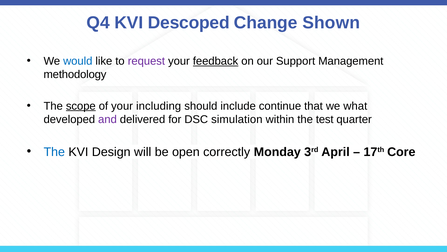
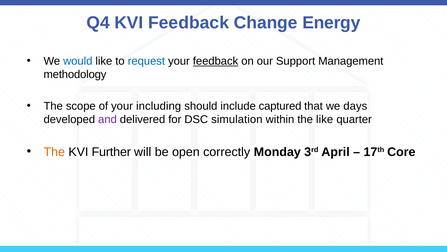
KVI Descoped: Descoped -> Feedback
Shown: Shown -> Energy
request colour: purple -> blue
scope underline: present -> none
continue: continue -> captured
what: what -> days
the test: test -> like
The at (54, 152) colour: blue -> orange
Design: Design -> Further
